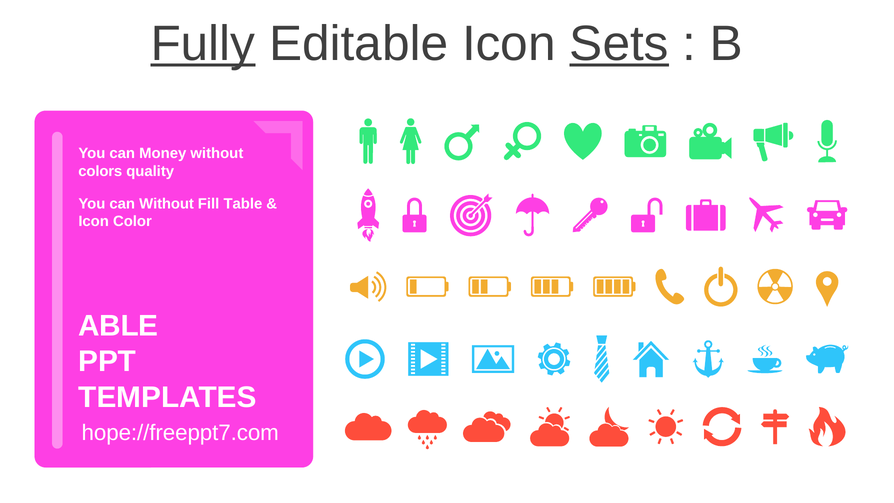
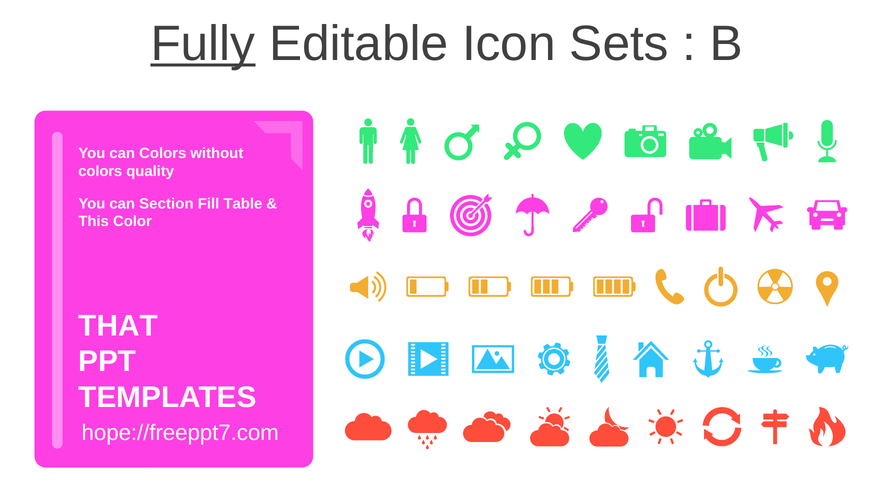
Sets underline: present -> none
can Money: Money -> Colors
can Without: Without -> Section
Icon at (94, 221): Icon -> This
ABLE: ABLE -> THAT
